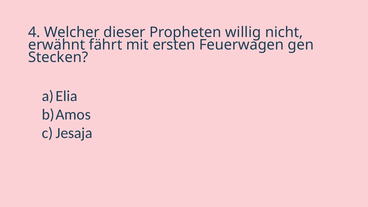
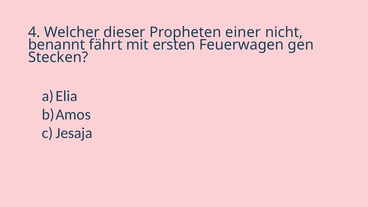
willig: willig -> einer
erwähnt: erwähnt -> benannt
